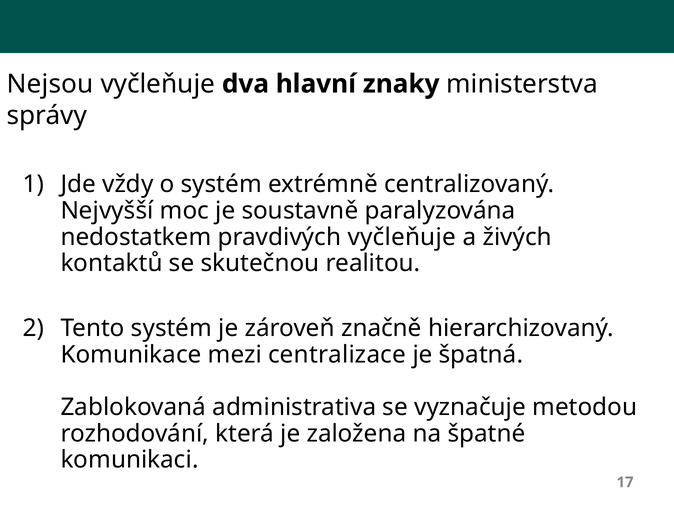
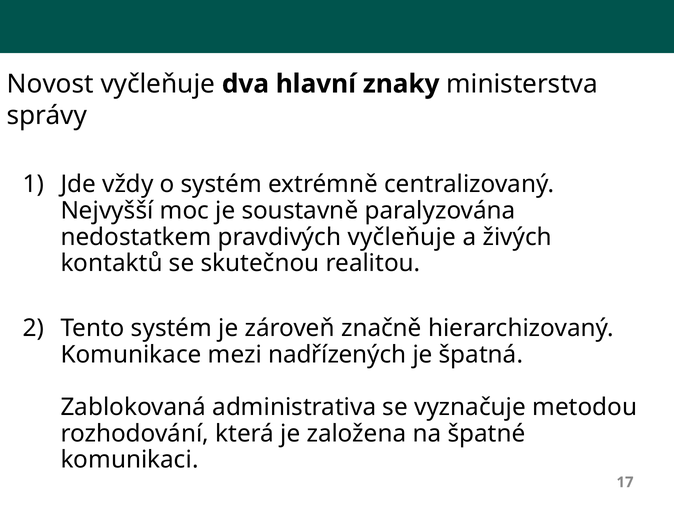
Nejsou: Nejsou -> Novost
centralizace: centralizace -> nadřízených
